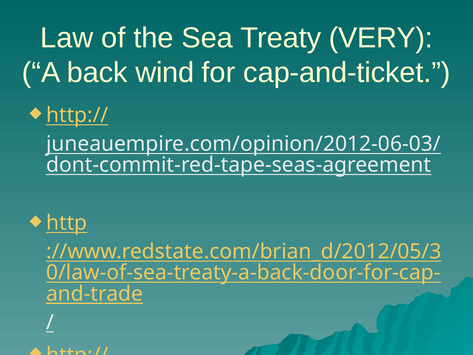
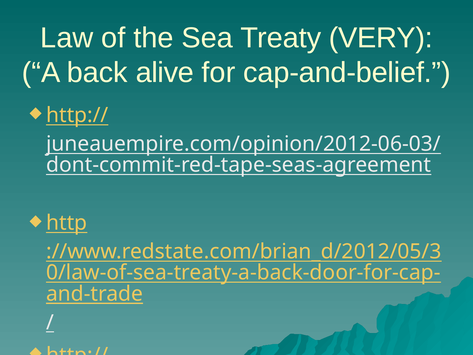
wind: wind -> alive
cap-and-ticket: cap-and-ticket -> cap-and-belief
